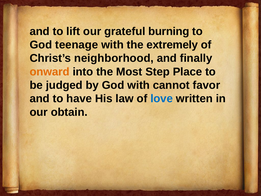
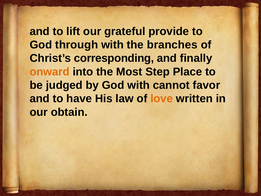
burning: burning -> provide
teenage: teenage -> through
extremely: extremely -> branches
neighborhood: neighborhood -> corresponding
love colour: blue -> orange
